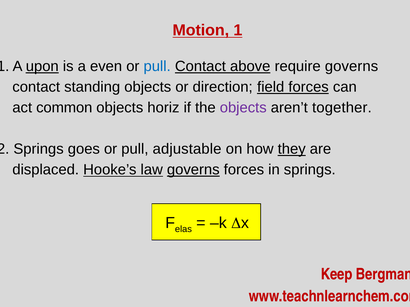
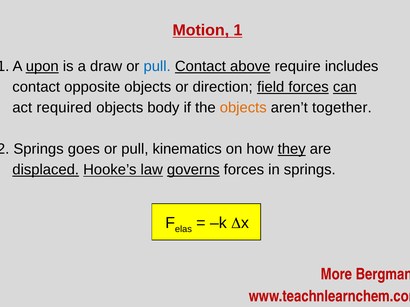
even: even -> draw
require governs: governs -> includes
standing: standing -> opposite
can underline: none -> present
common: common -> required
horiz: horiz -> body
objects at (243, 108) colour: purple -> orange
adjustable: adjustable -> kinematics
displaced underline: none -> present
Keep: Keep -> More
